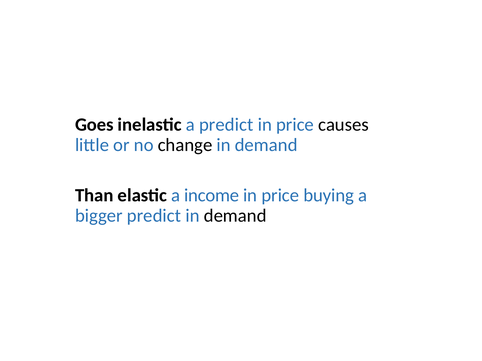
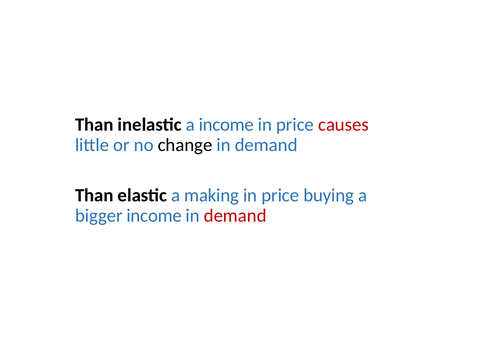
Goes at (94, 125): Goes -> Than
a predict: predict -> income
causes colour: black -> red
income: income -> making
bigger predict: predict -> income
demand at (235, 216) colour: black -> red
